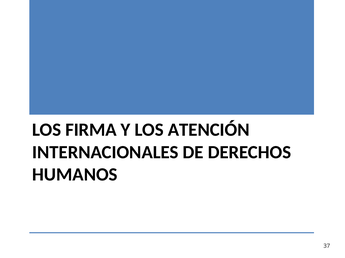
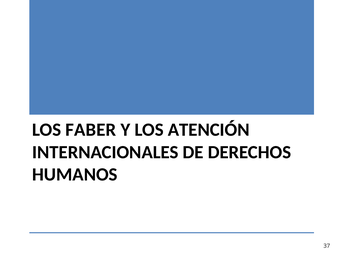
FIRMA: FIRMA -> FABER
